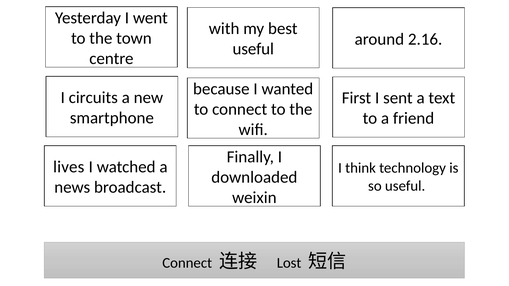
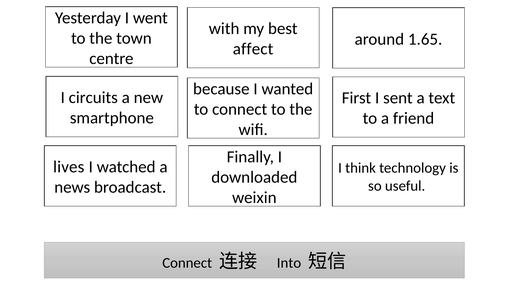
2.16: 2.16 -> 1.65
useful at (253, 49): useful -> affect
Lost: Lost -> Into
